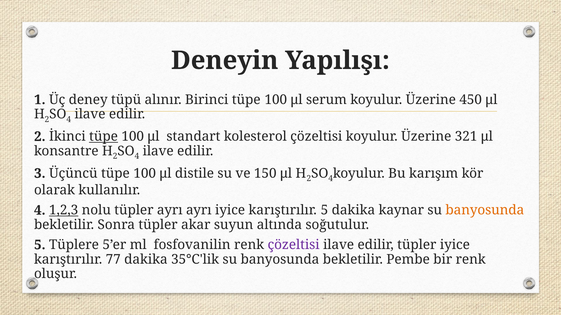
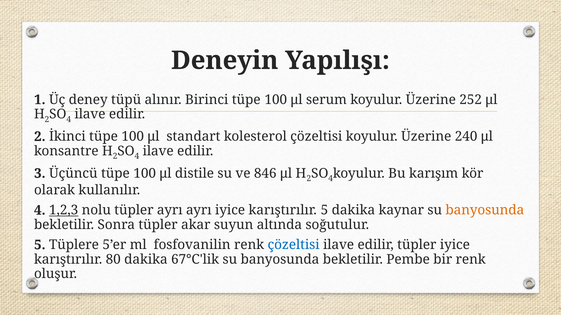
450: 450 -> 252
tüpe at (104, 137) underline: present -> none
321: 321 -> 240
150: 150 -> 846
çözeltisi at (294, 245) colour: purple -> blue
77: 77 -> 80
35°C'lik: 35°C'lik -> 67°C'lik
